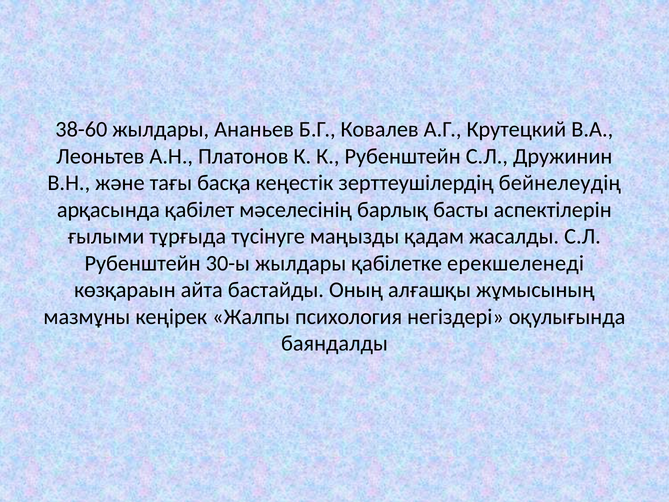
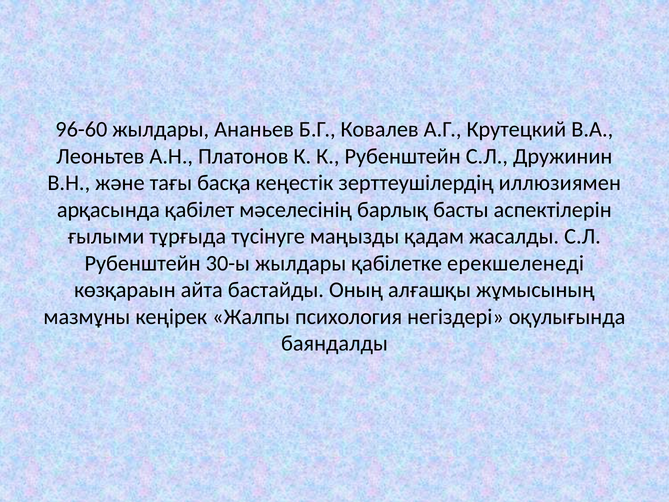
38-60: 38-60 -> 96-60
бейнелеудің: бейнелеудің -> иллюзиямен
